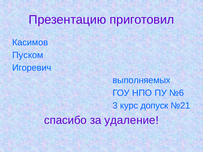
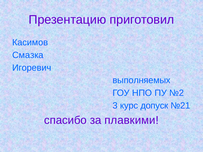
Пуском: Пуском -> Смазка
№6: №6 -> №2
удаление: удаление -> плавкими
